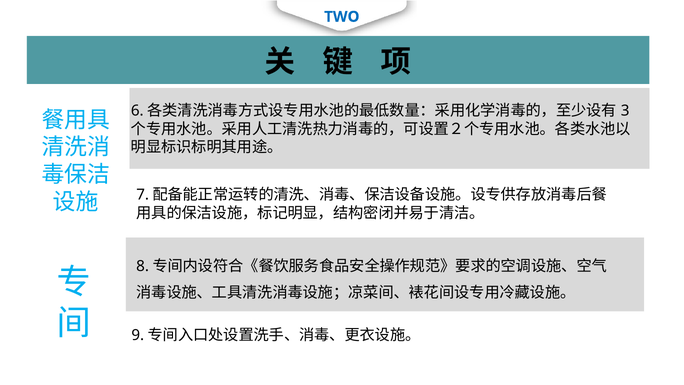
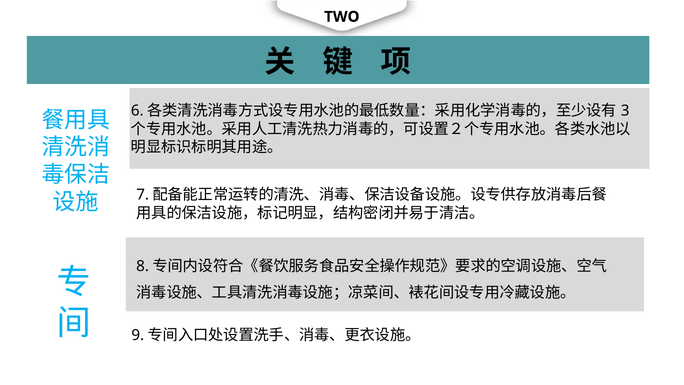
TWO colour: blue -> black
